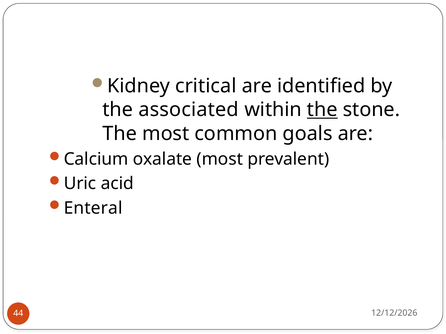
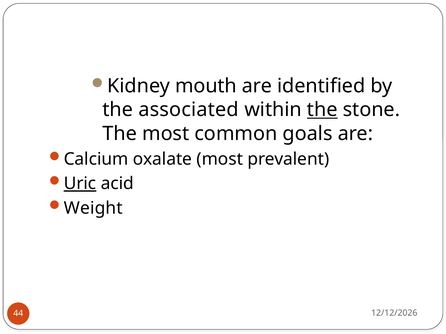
critical: critical -> mouth
Uric underline: none -> present
Enteral: Enteral -> Weight
